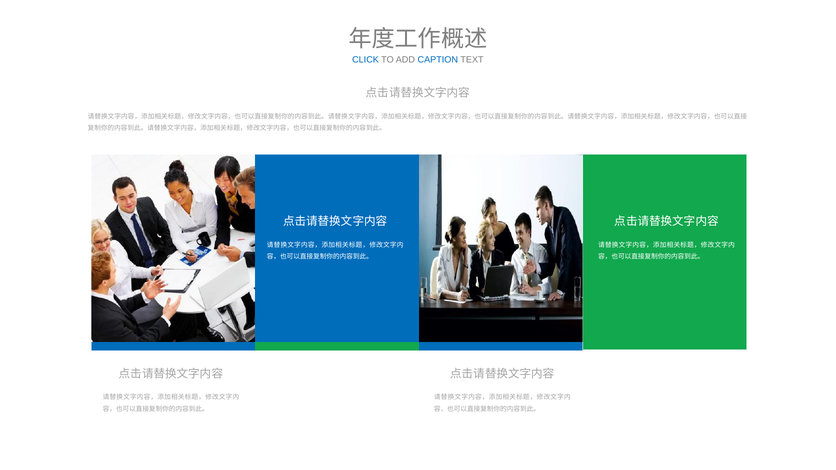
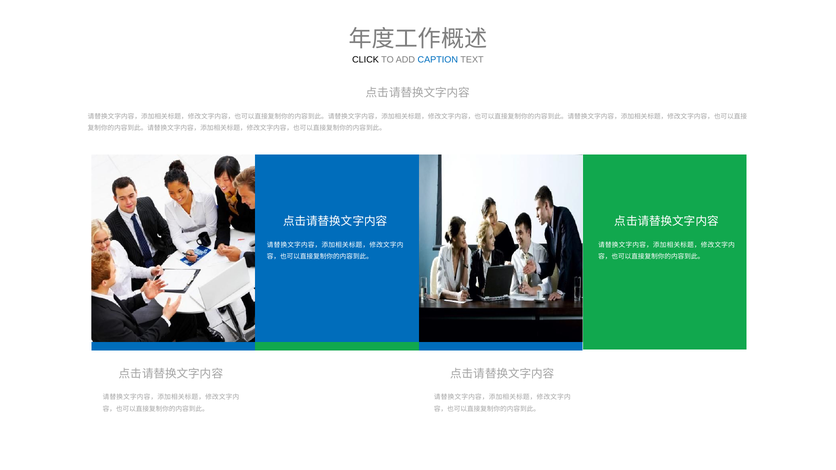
CLICK colour: blue -> black
